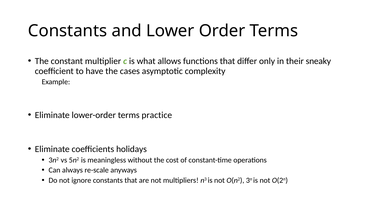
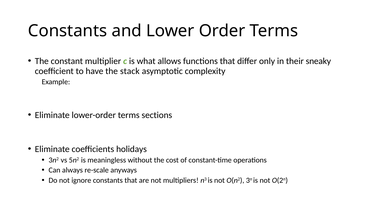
cases: cases -> stack
practice: practice -> sections
